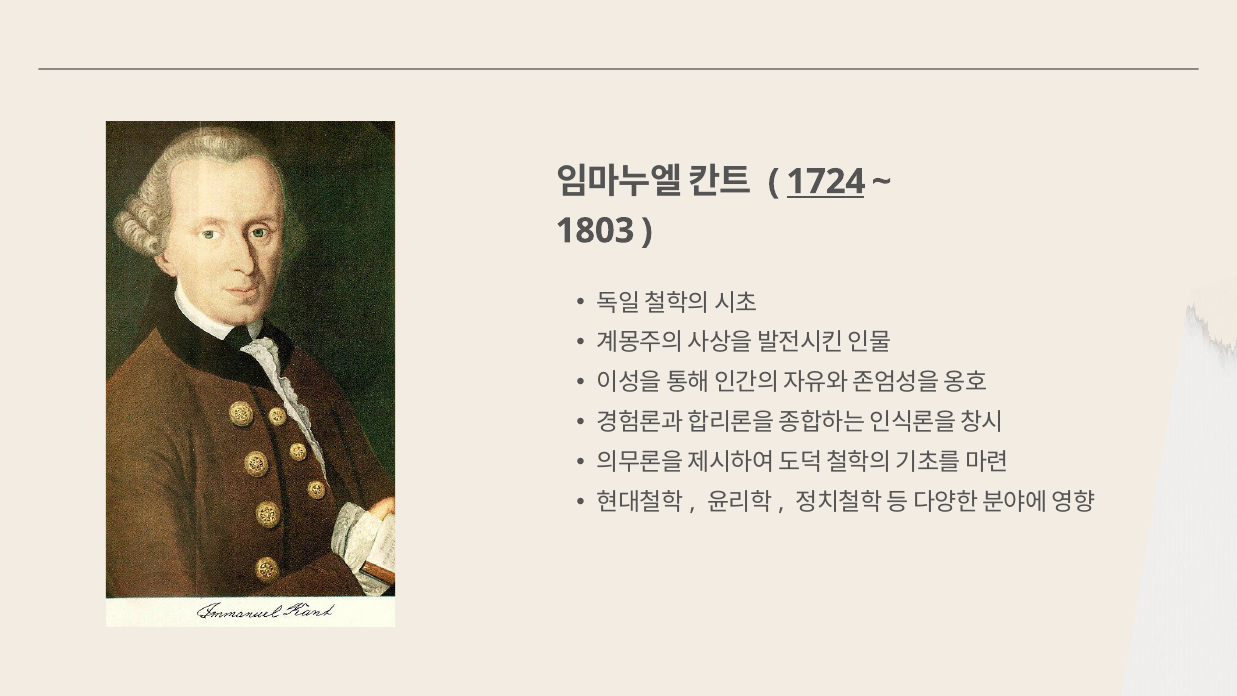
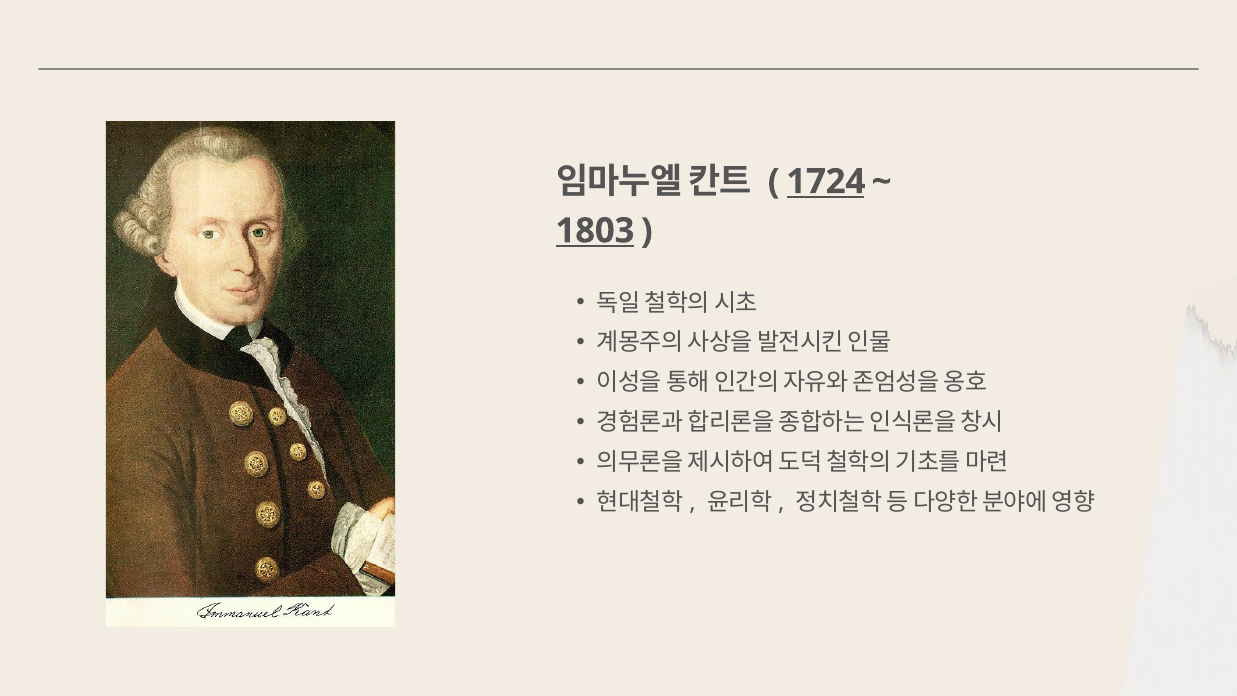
1803 underline: none -> present
